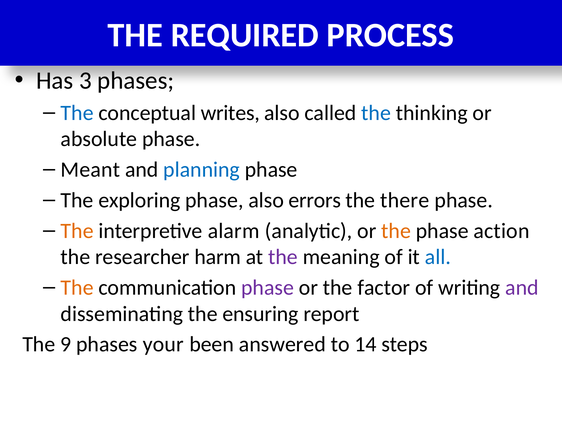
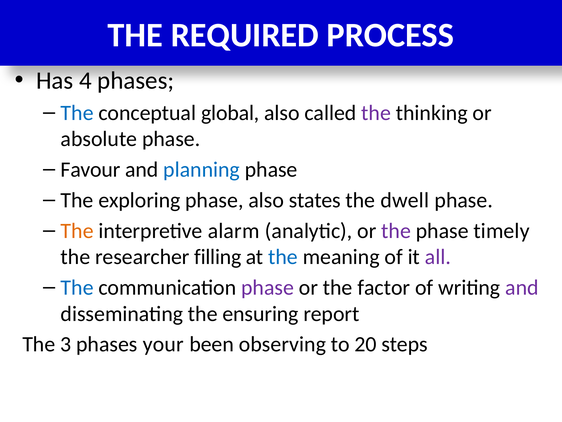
3: 3 -> 4
writes: writes -> global
the at (376, 113) colour: blue -> purple
Meant: Meant -> Favour
errors: errors -> states
there: there -> dwell
the at (396, 231) colour: orange -> purple
action: action -> timely
harm: harm -> filling
the at (283, 257) colour: purple -> blue
all colour: blue -> purple
The at (77, 287) colour: orange -> blue
9: 9 -> 3
answered: answered -> observing
14: 14 -> 20
